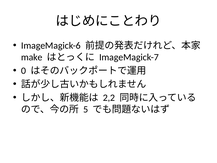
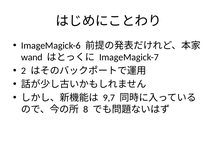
make: make -> wand
0: 0 -> 2
2,2: 2,2 -> 9,7
5: 5 -> 8
